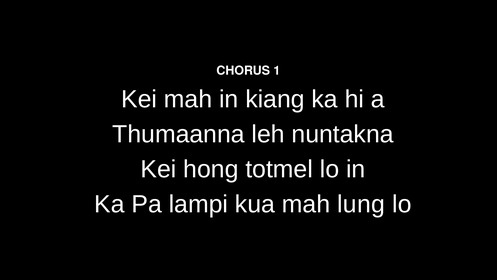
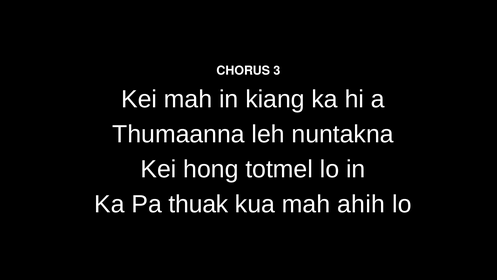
1: 1 -> 3
lampi: lampi -> thuak
lung: lung -> ahih
